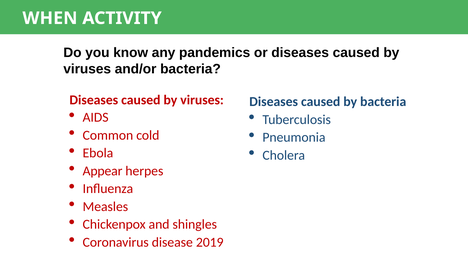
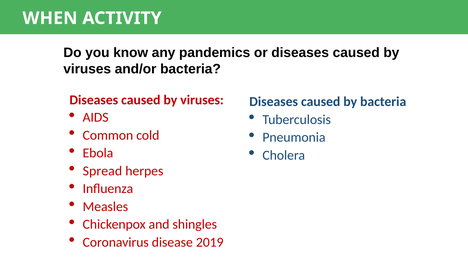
Appear: Appear -> Spread
